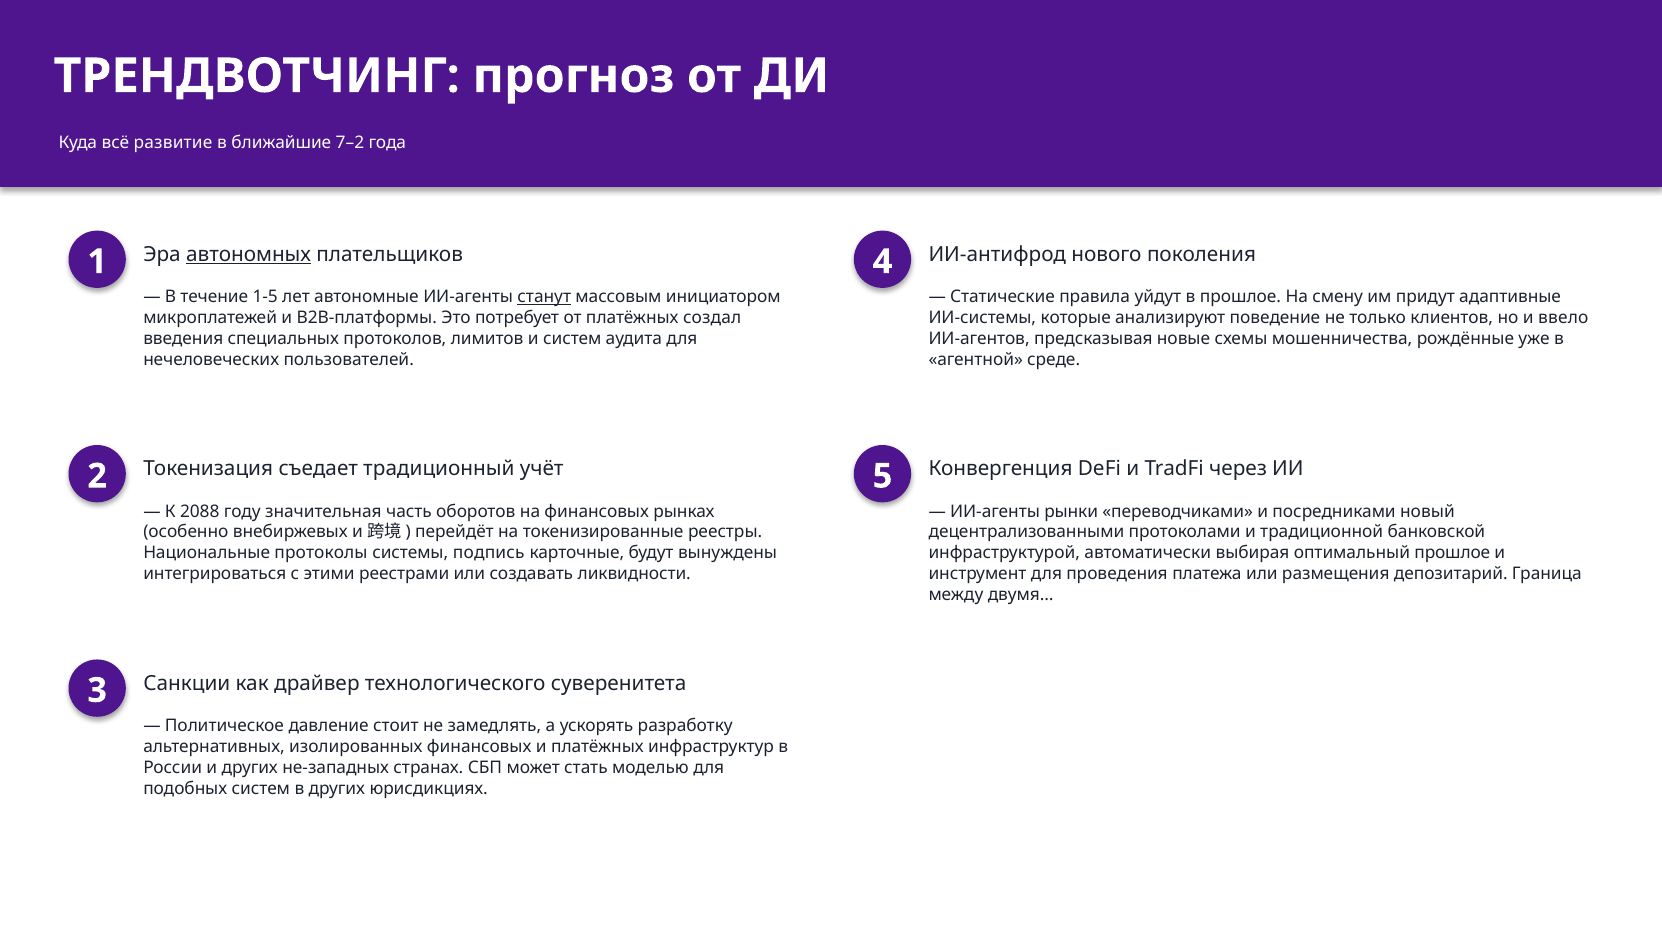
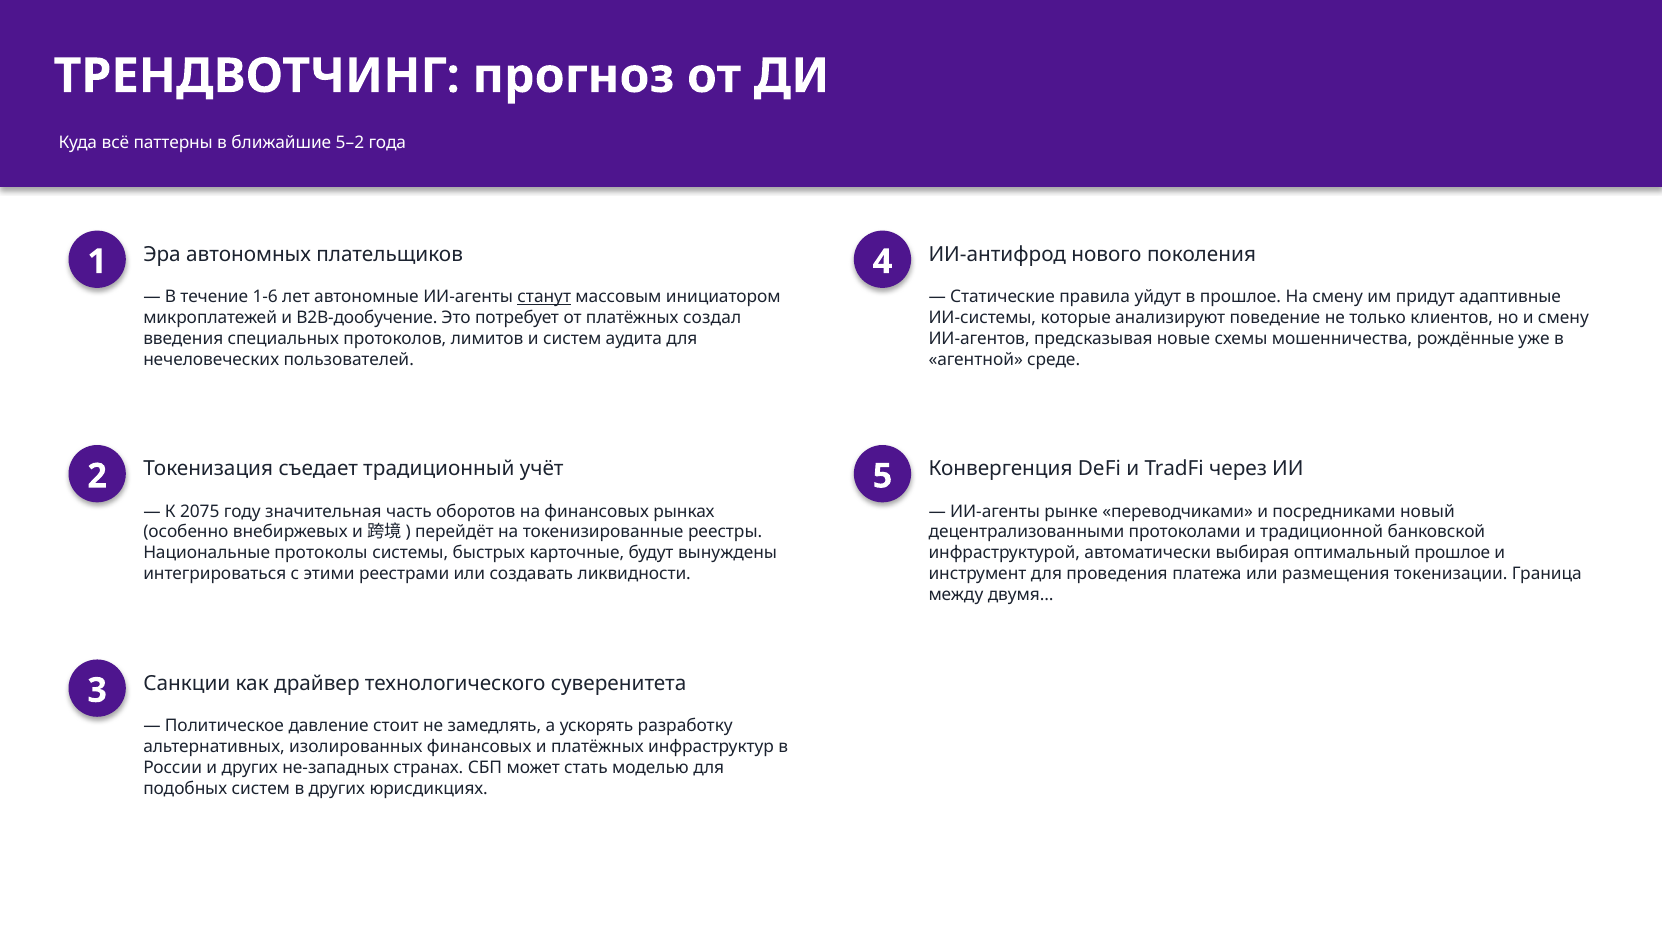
развитие: развитие -> паттерны
7–2: 7–2 -> 5–2
автономных underline: present -> none
1-5: 1-5 -> 1-6
B2B-платформы: B2B-платформы -> B2B-дообучение
и ввело: ввело -> смену
2088: 2088 -> 2075
рынки: рынки -> рынке
подпись: подпись -> быстрых
депозитарий: депозитарий -> токенизации
